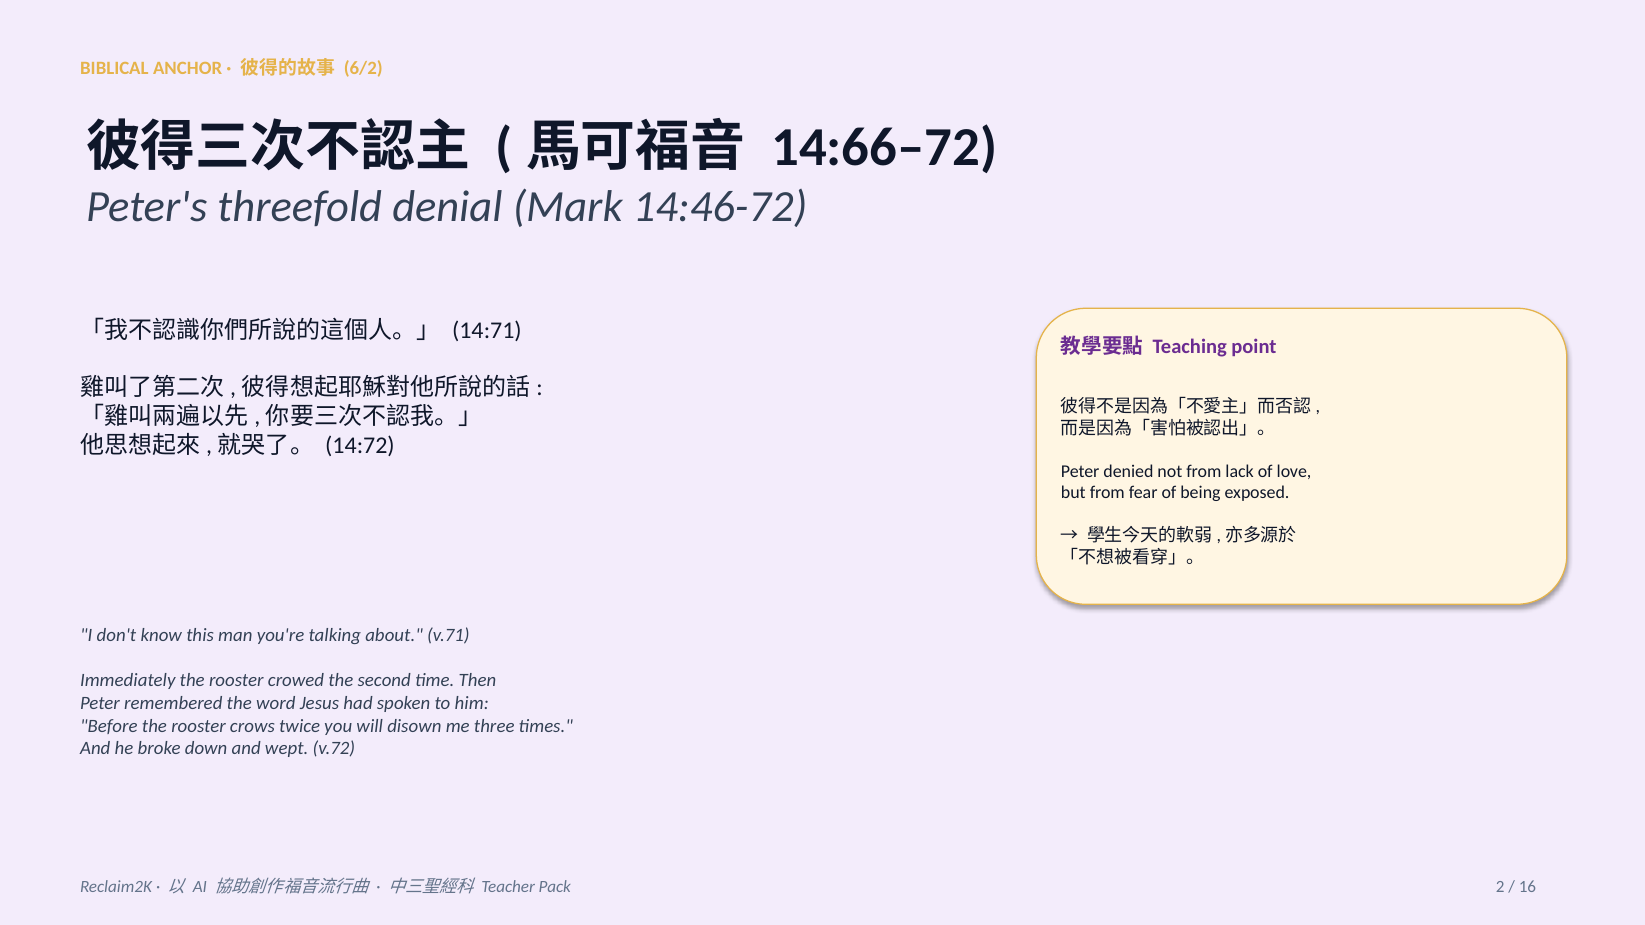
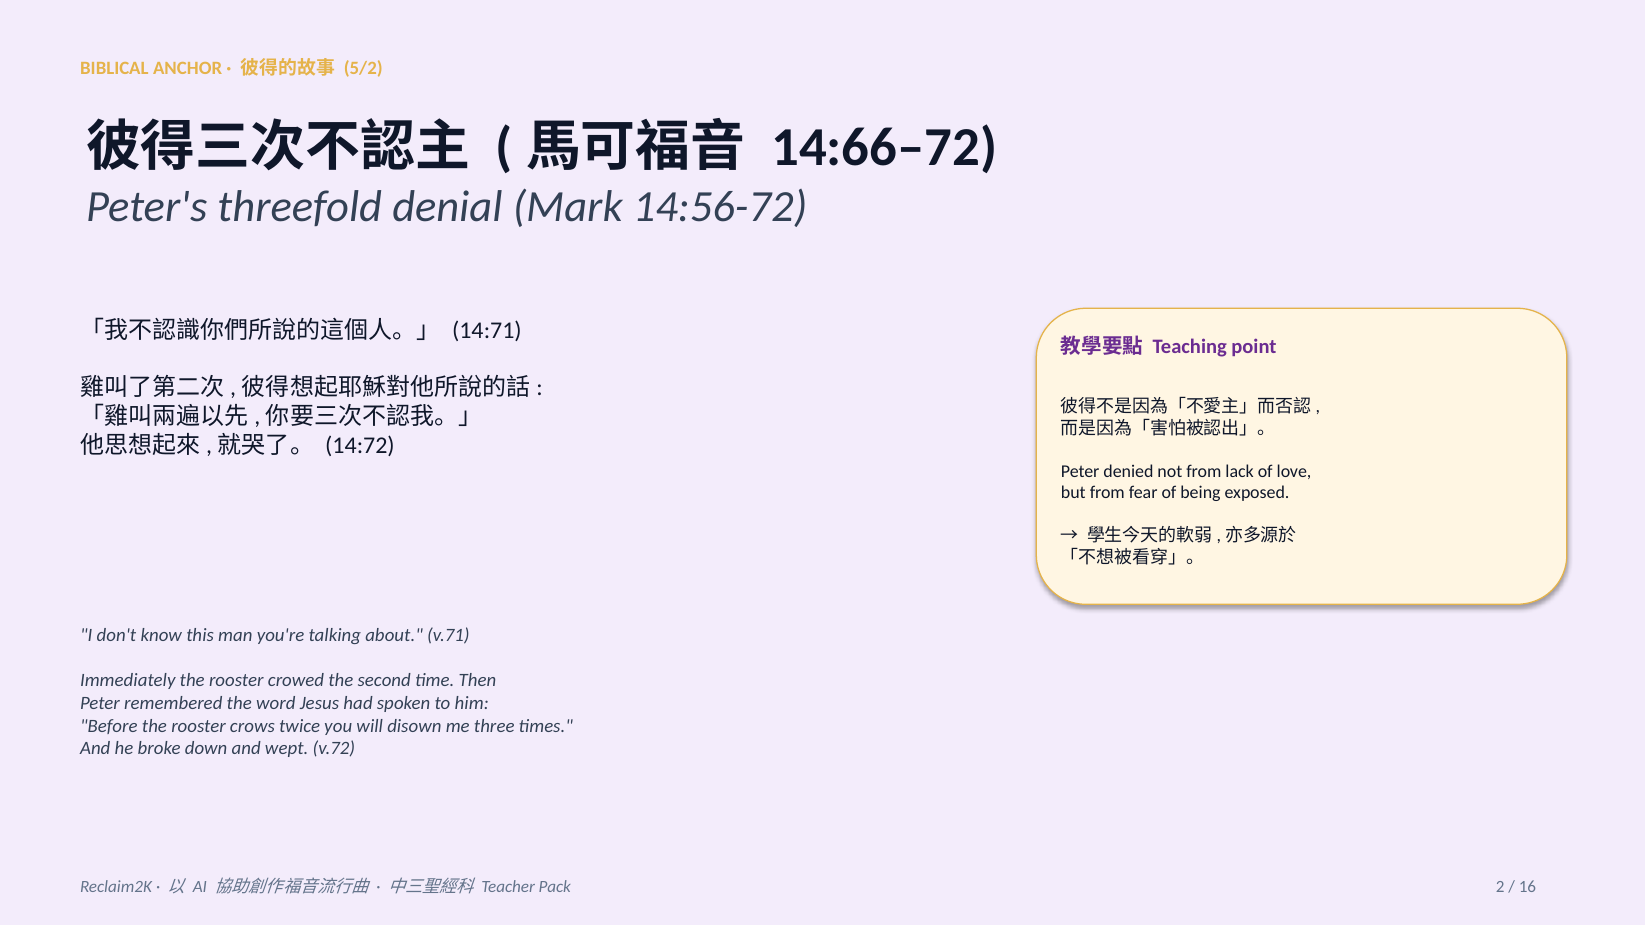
6/2: 6/2 -> 5/2
14:46-72: 14:46-72 -> 14:56-72
